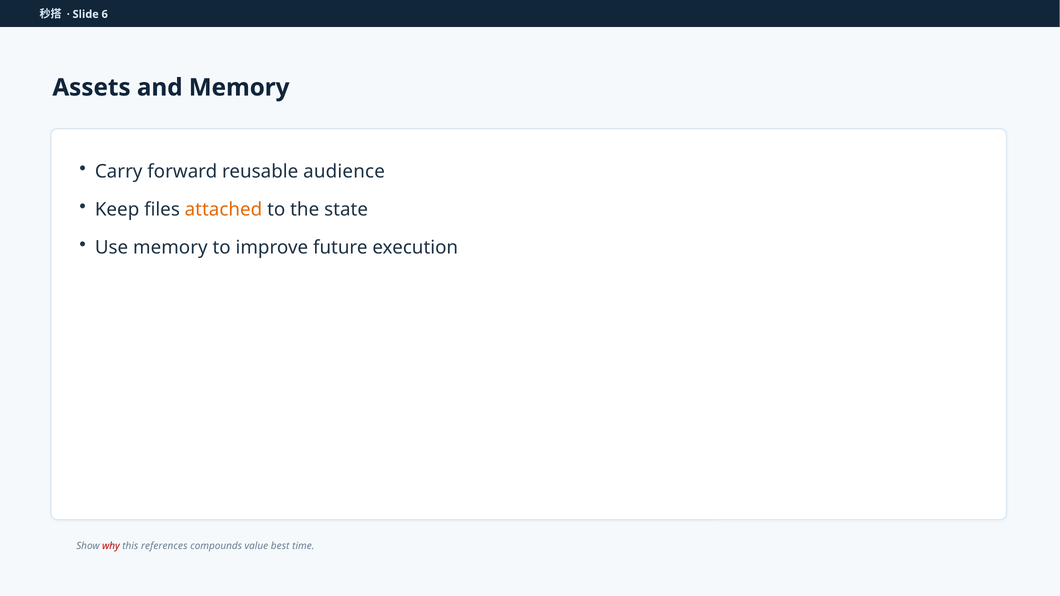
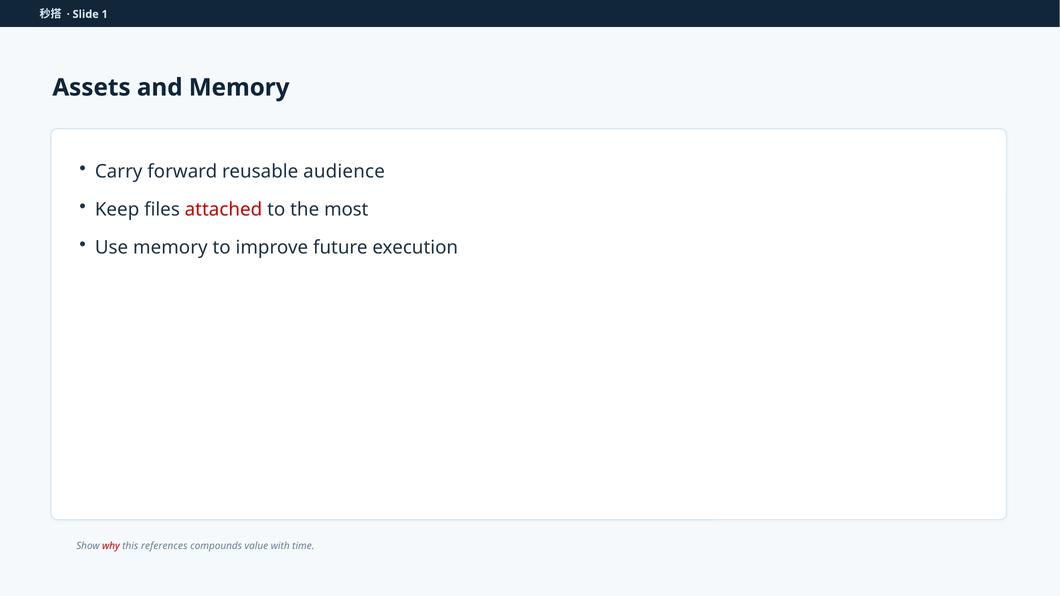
6: 6 -> 1
attached colour: orange -> red
state: state -> most
best: best -> with
